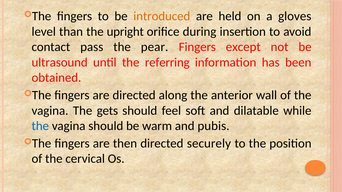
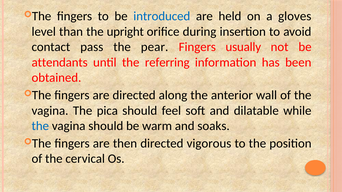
introduced colour: orange -> blue
except: except -> usually
ultrasound: ultrasound -> attendants
gets: gets -> pica
pubis: pubis -> soaks
securely: securely -> vigorous
